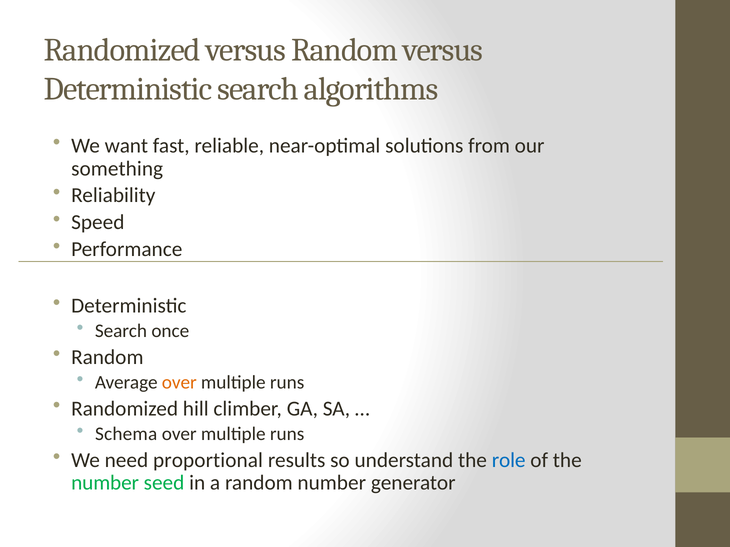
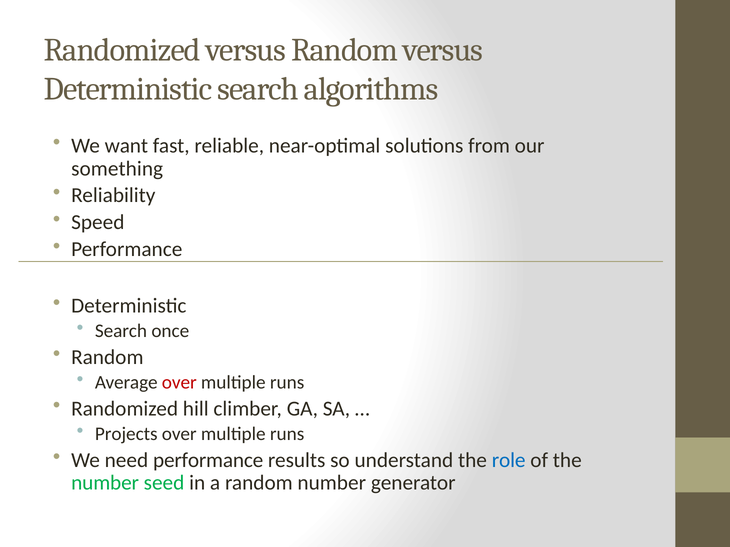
over at (179, 383) colour: orange -> red
Schema: Schema -> Projects
need proportional: proportional -> performance
